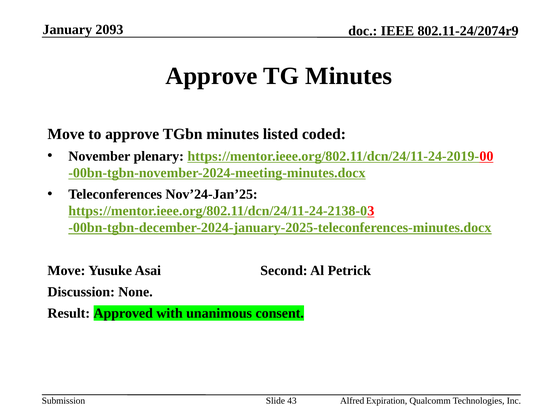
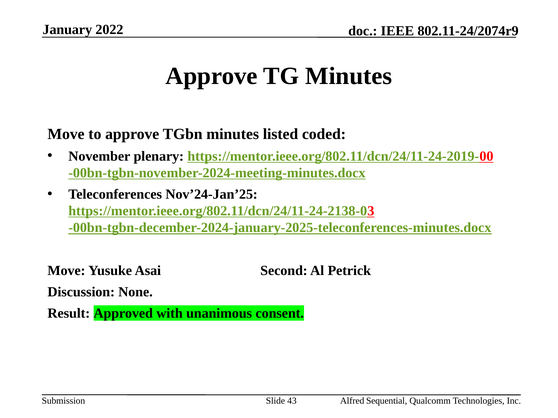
2093: 2093 -> 2022
Expiration: Expiration -> Sequential
